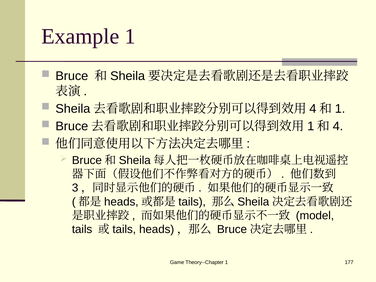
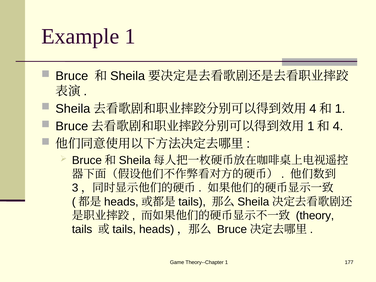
model: model -> theory
